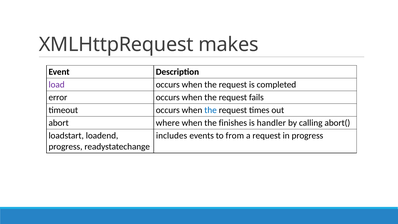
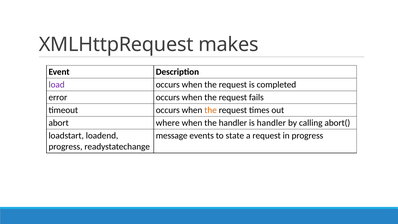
the at (211, 110) colour: blue -> orange
the finishes: finishes -> handler
includes: includes -> message
from: from -> state
